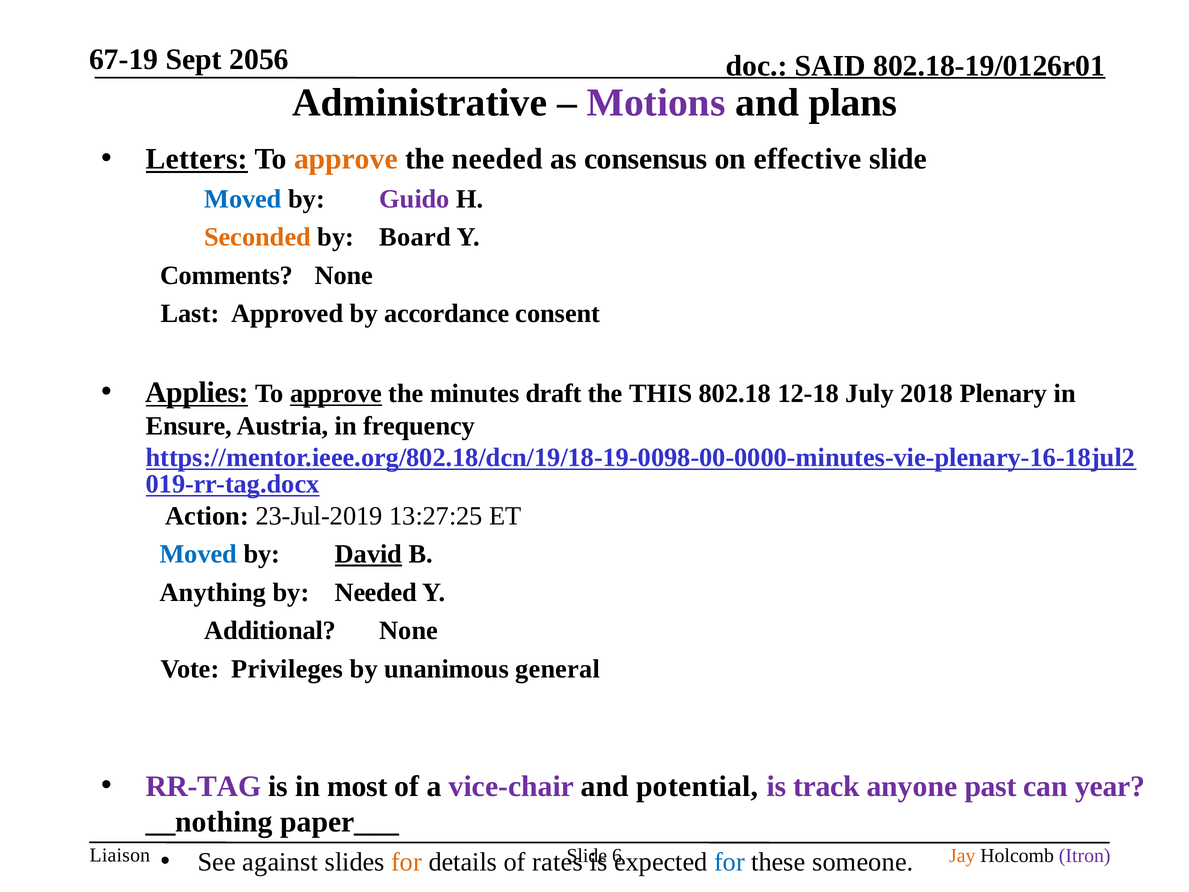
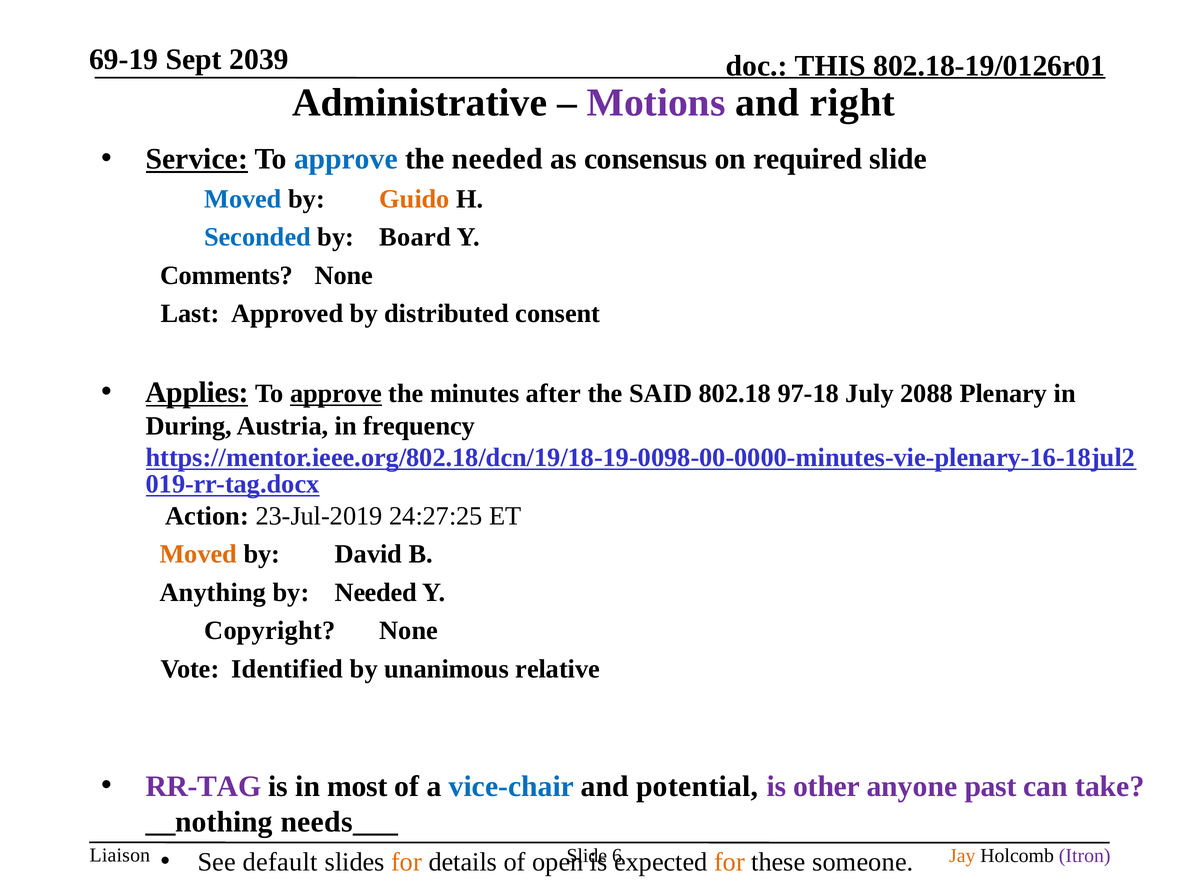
67-19: 67-19 -> 69-19
2056: 2056 -> 2039
SAID: SAID -> THIS
plans: plans -> right
Letters: Letters -> Service
approve at (346, 159) colour: orange -> blue
effective: effective -> required
Guido colour: purple -> orange
Seconded colour: orange -> blue
accordance: accordance -> distributed
draft: draft -> after
THIS: THIS -> SAID
12-18: 12-18 -> 97-18
2018: 2018 -> 2088
Ensure: Ensure -> During
13:27:25: 13:27:25 -> 24:27:25
Moved at (198, 554) colour: blue -> orange
David underline: present -> none
Additional: Additional -> Copyright
Privileges: Privileges -> Identified
general: general -> relative
vice-chair colour: purple -> blue
track: track -> other
year: year -> take
paper___: paper___ -> needs___
against: against -> default
rates: rates -> open
for at (730, 862) colour: blue -> orange
